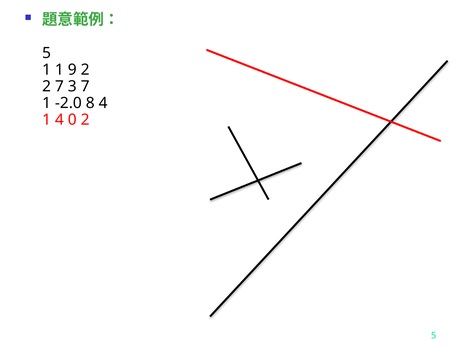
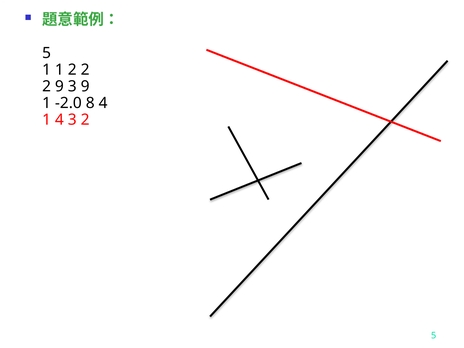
1 9: 9 -> 2
2 7: 7 -> 9
3 7: 7 -> 9
4 0: 0 -> 3
